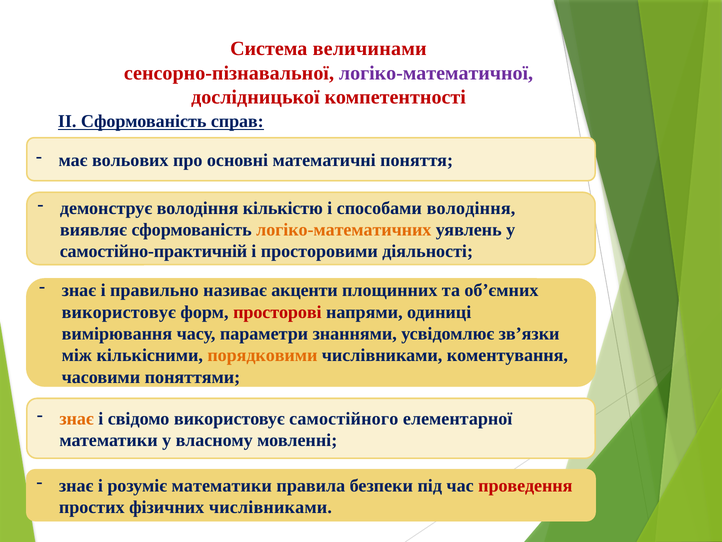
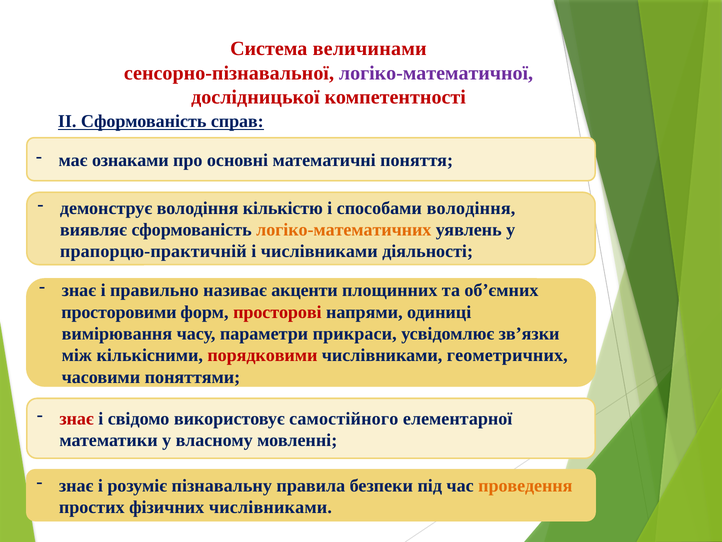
вольових: вольових -> ознаками
самостійно-практичній: самостійно-практичній -> прапорцю-практичній
і просторовими: просторовими -> числівниками
використовує at (119, 312): використовує -> просторовими
знаннями: знаннями -> прикраси
порядковими colour: orange -> red
коментування: коментування -> геометричних
знає at (77, 418) colour: orange -> red
розуміє математики: математики -> пізнавальну
проведення colour: red -> orange
